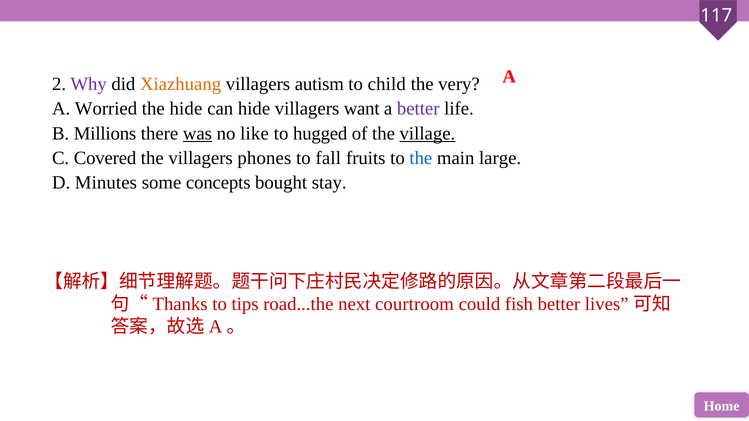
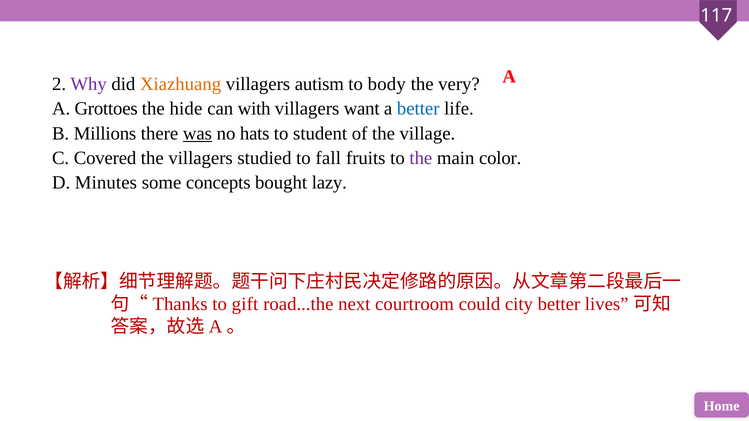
child: child -> body
Worried: Worried -> Grottoes
can hide: hide -> with
better at (418, 109) colour: purple -> blue
like: like -> hats
hugged: hugged -> student
village underline: present -> none
phones: phones -> studied
the at (421, 158) colour: blue -> purple
large: large -> color
stay: stay -> lazy
tips: tips -> gift
fish: fish -> city
